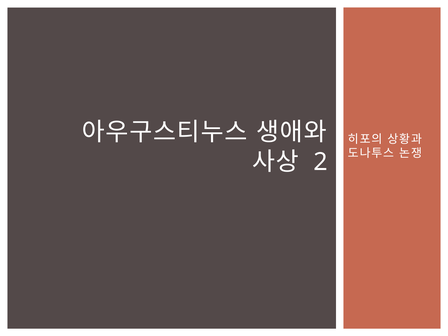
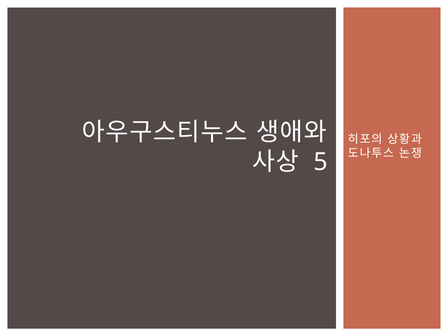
2: 2 -> 5
